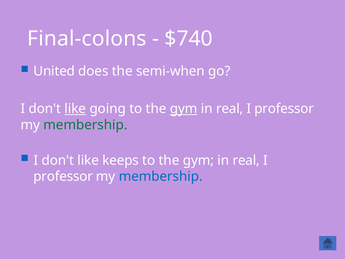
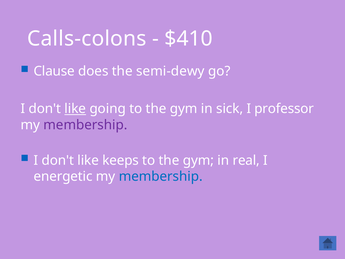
Final-colons: Final-colons -> Calls-colons
$740: $740 -> $410
United: United -> Clause
semi-when: semi-when -> semi-dewy
gym at (184, 109) underline: present -> none
real at (230, 109): real -> sick
membership at (85, 125) colour: green -> purple
professor at (63, 176): professor -> energetic
